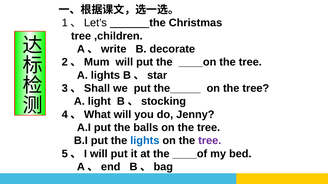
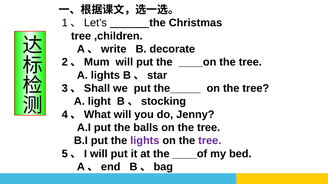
lights at (145, 141) colour: blue -> purple
